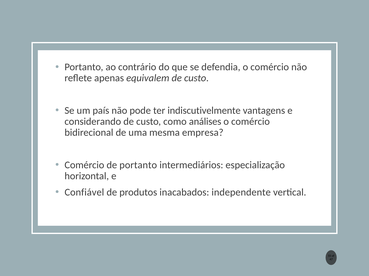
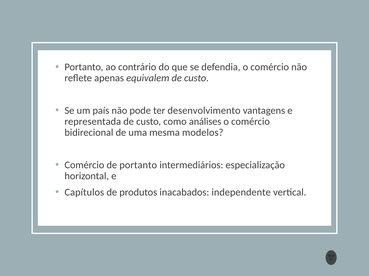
indiscutivelmente: indiscutivelmente -> desenvolvimento
considerando: considerando -> representada
empresa: empresa -> modelos
Confiável: Confiável -> Capítulos
